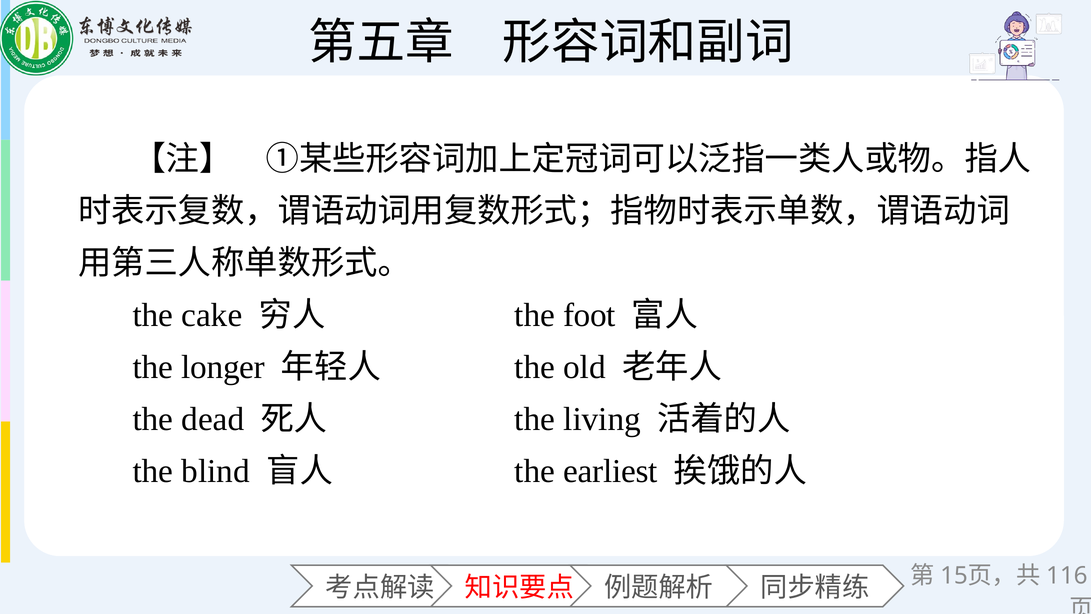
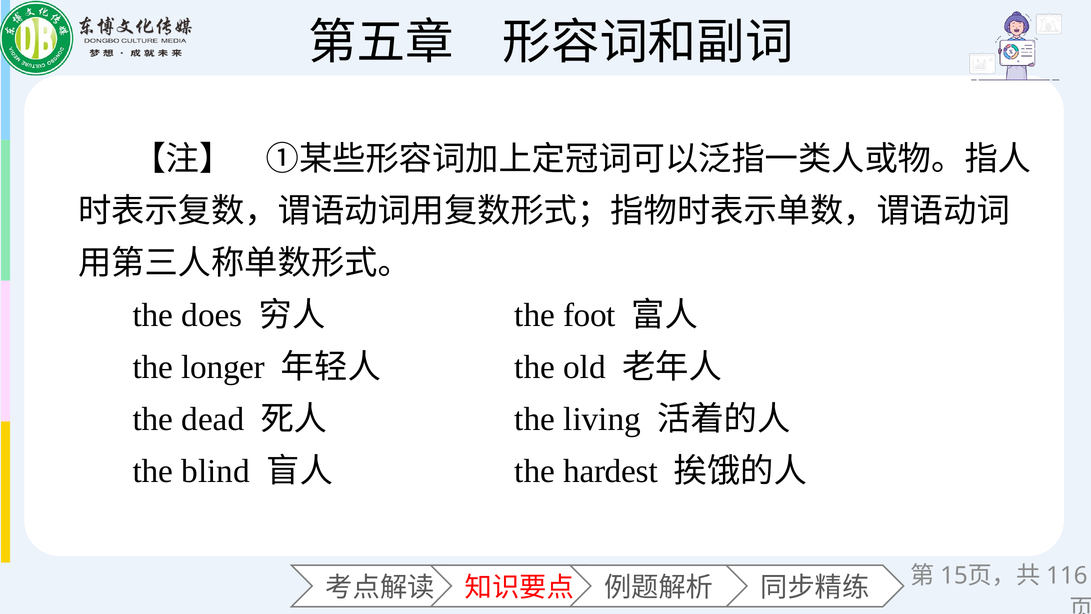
cake: cake -> does
earliest: earliest -> hardest
